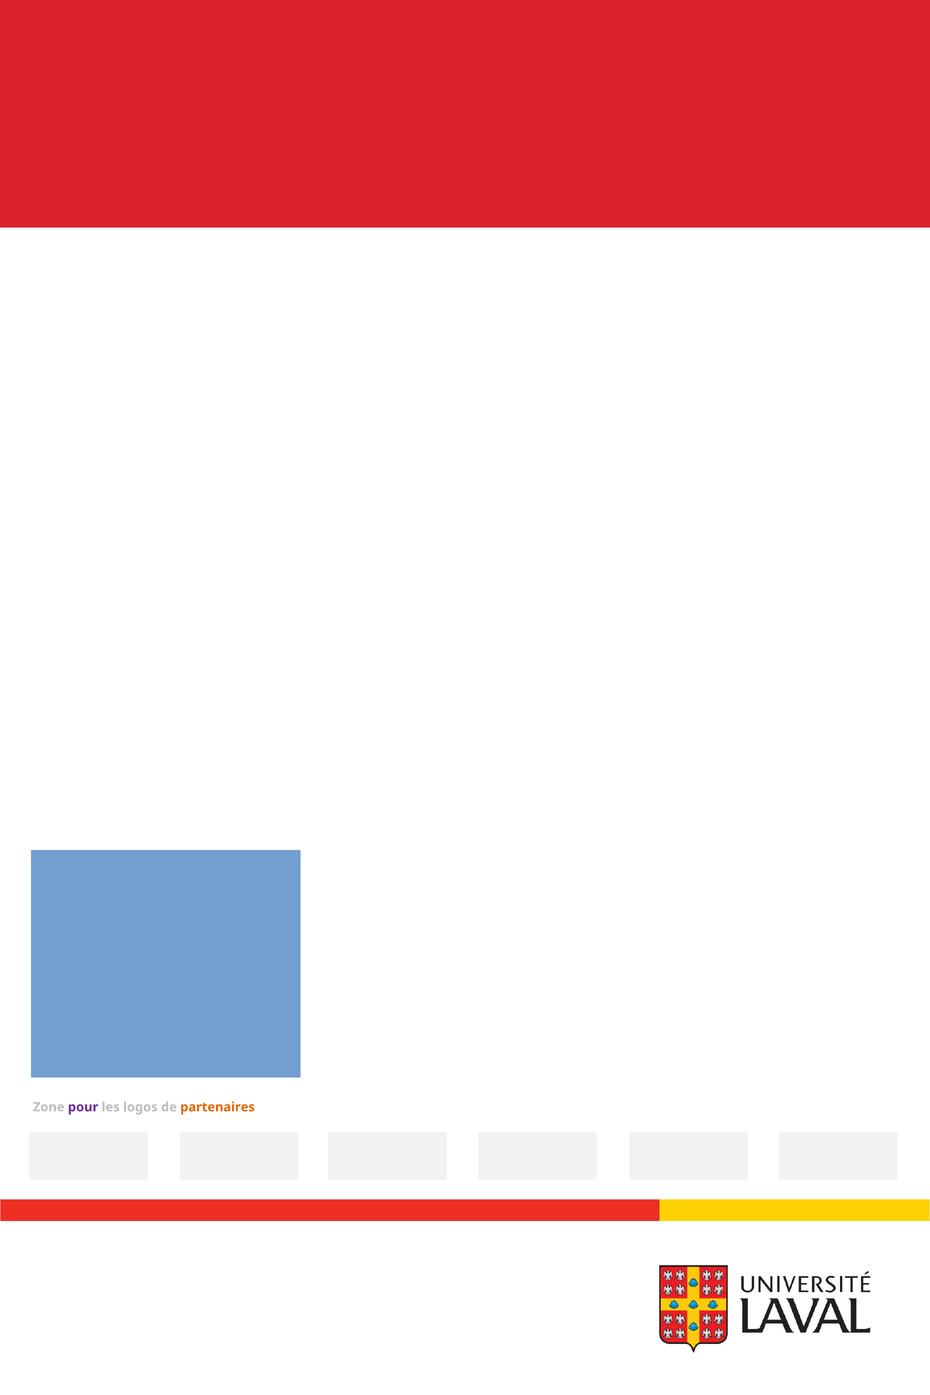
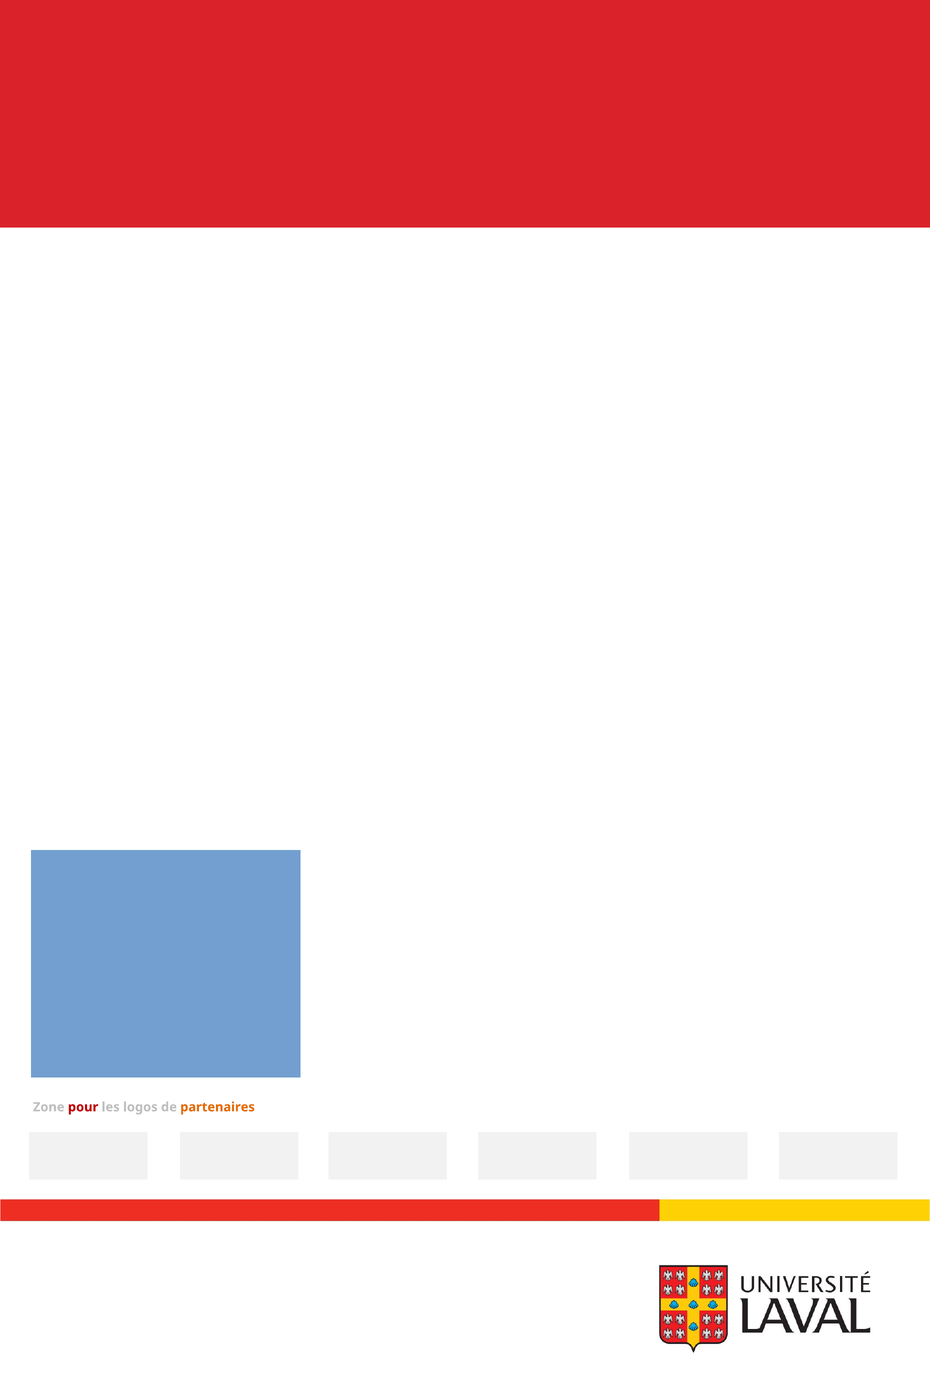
pour colour: purple -> red
